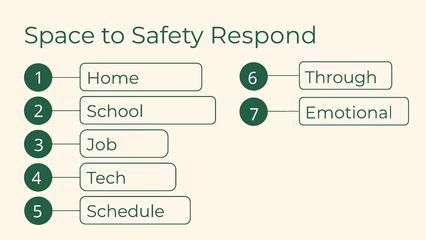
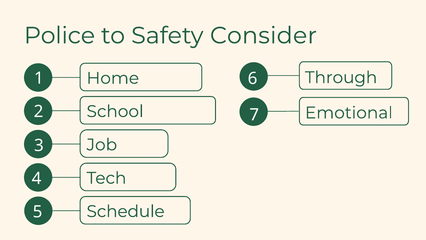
Space: Space -> Police
Respond: Respond -> Consider
